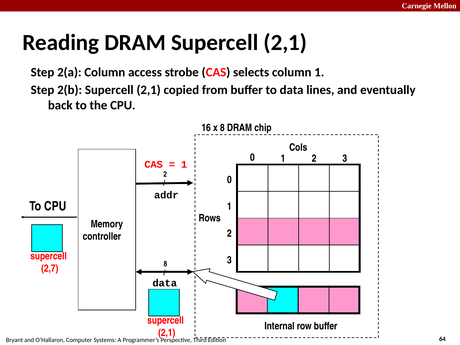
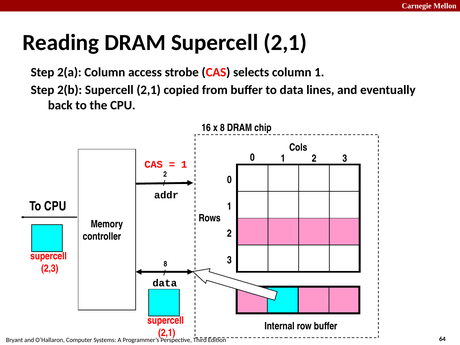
2,7: 2,7 -> 2,3
